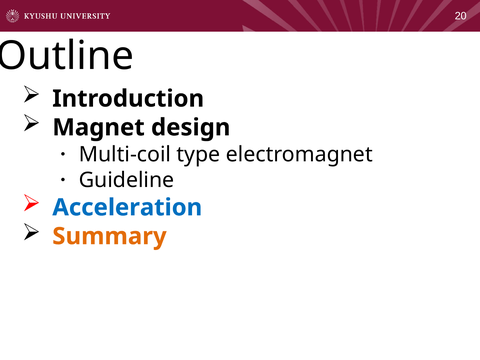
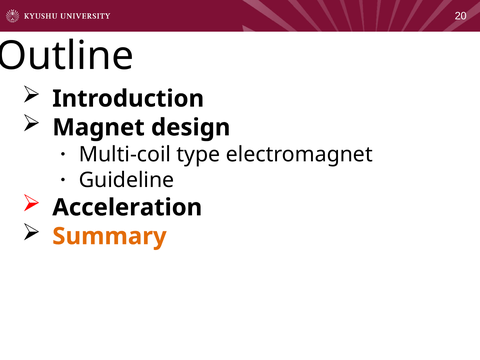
Acceleration colour: blue -> black
